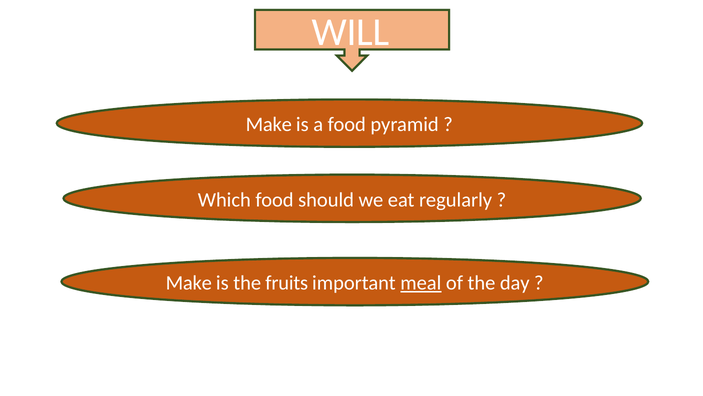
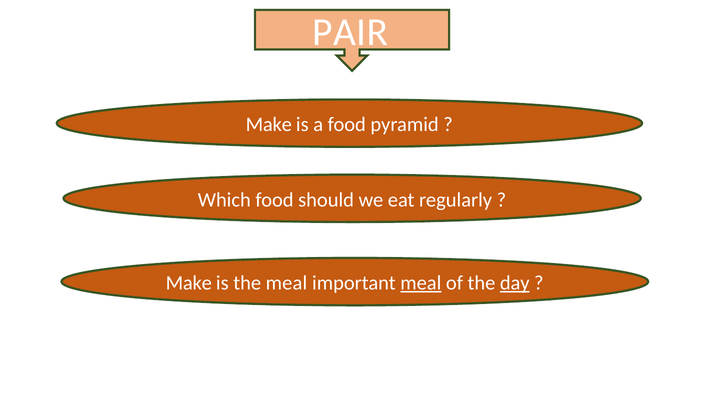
WILL: WILL -> PAIR
the fruits: fruits -> meal
day underline: none -> present
